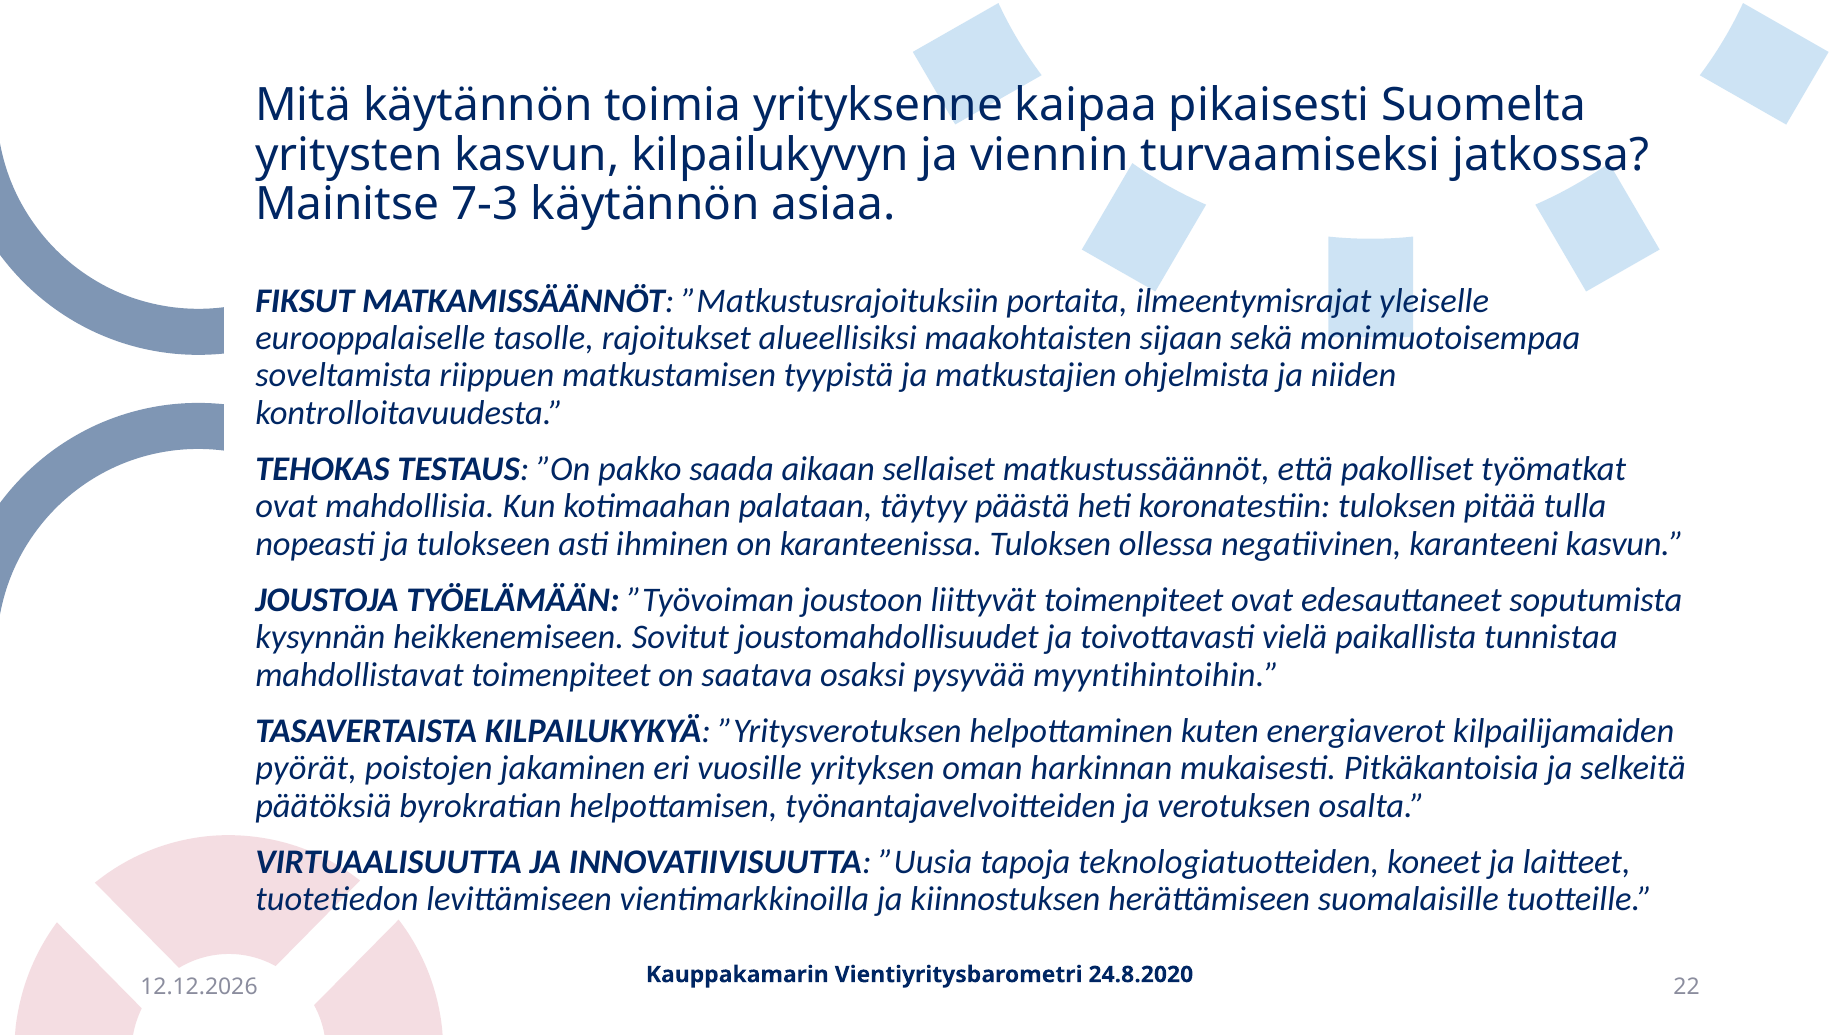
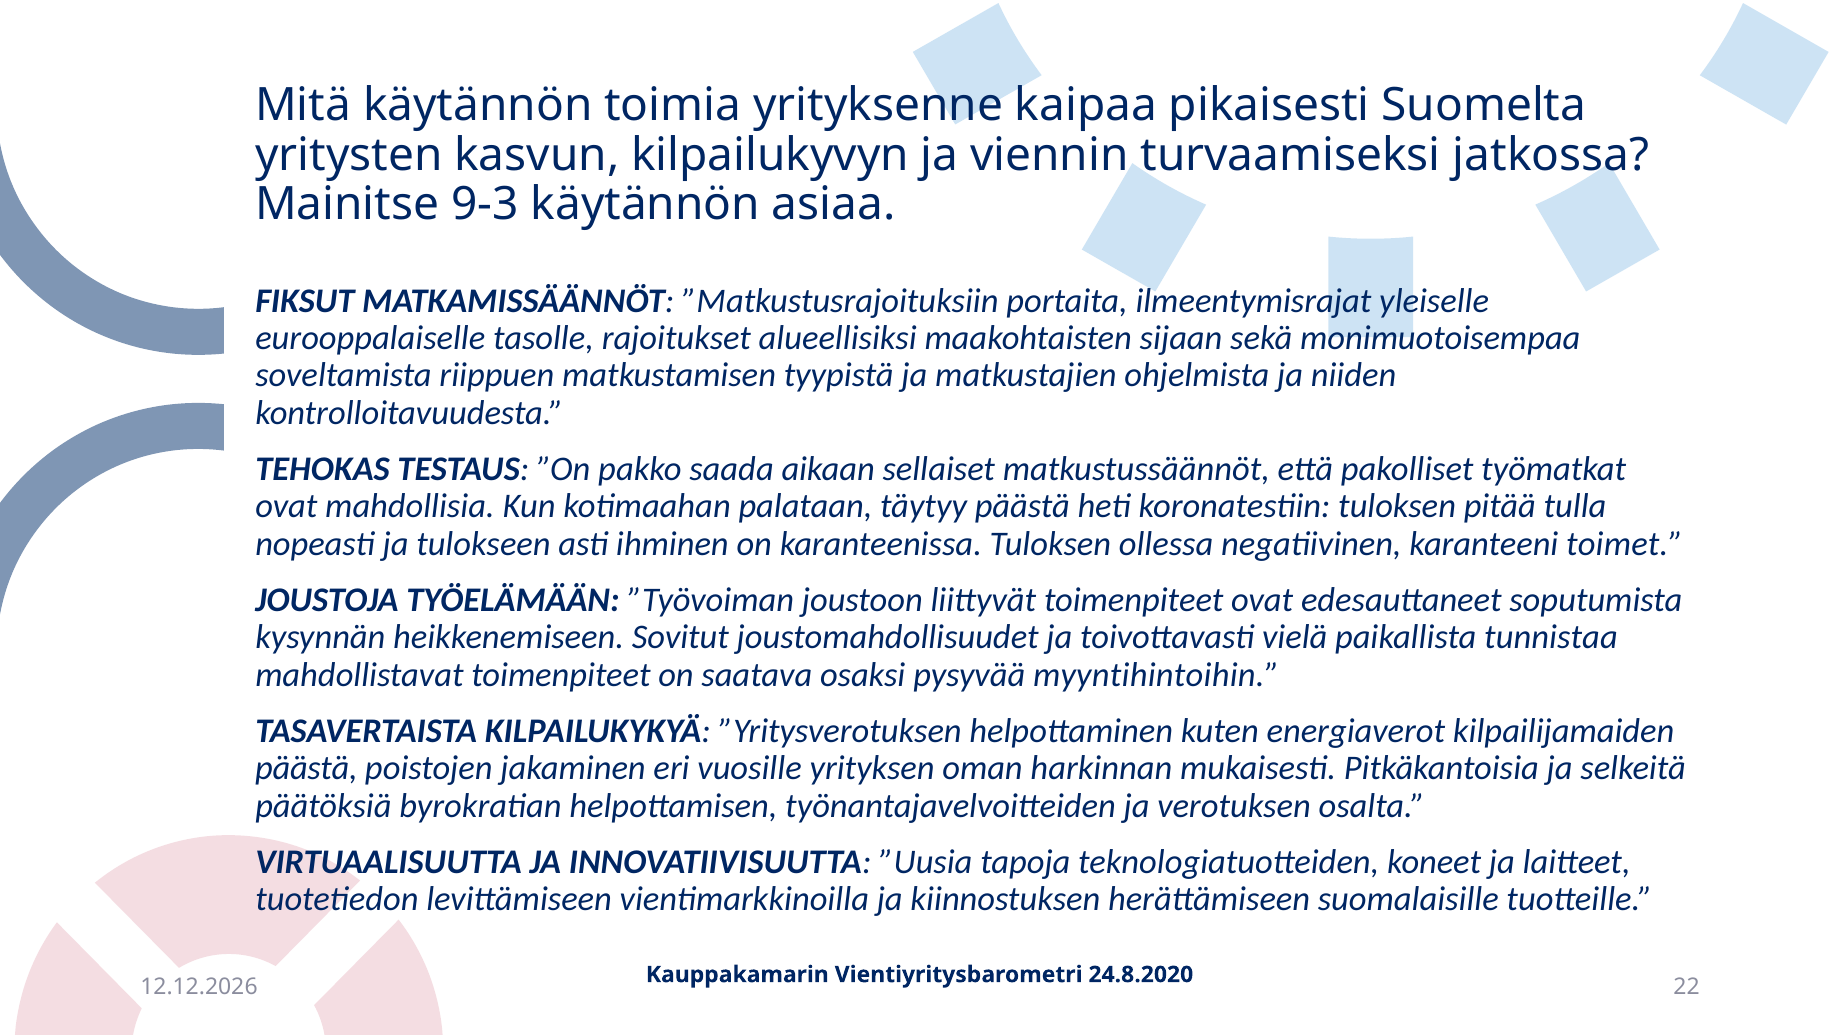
7-3: 7-3 -> 9-3
karanteeni kasvun: kasvun -> toimet
pyörät at (306, 768): pyörät -> päästä
